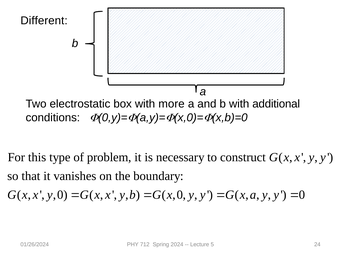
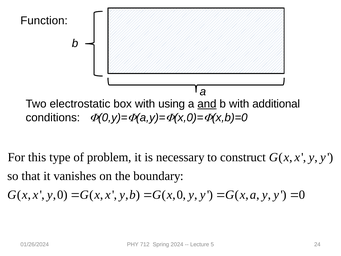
Different: Different -> Function
more: more -> using
and underline: none -> present
